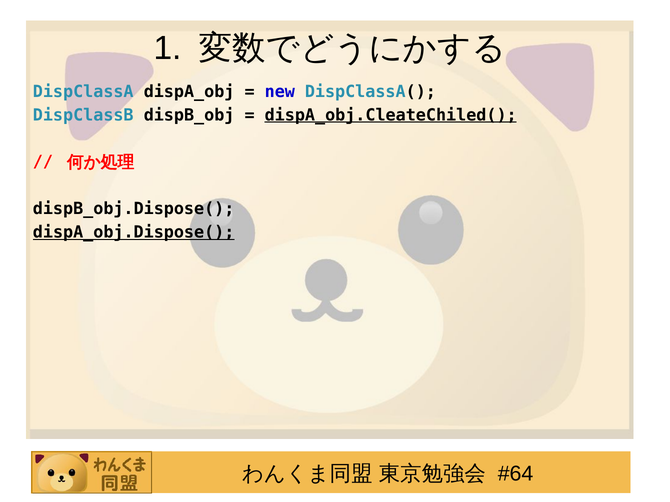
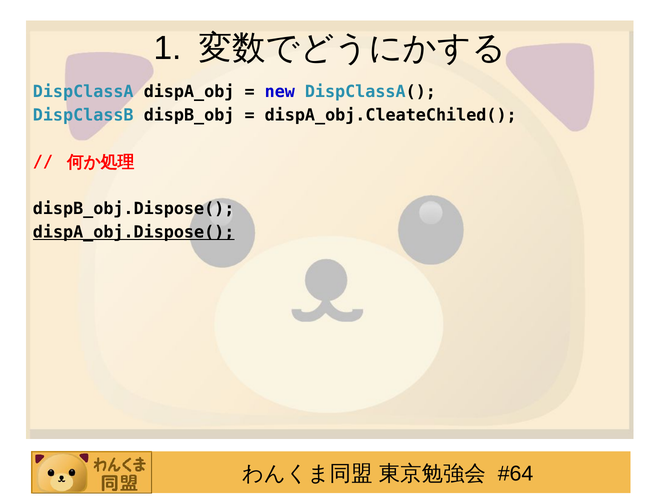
dispA_obj.CleateChiled( underline: present -> none
